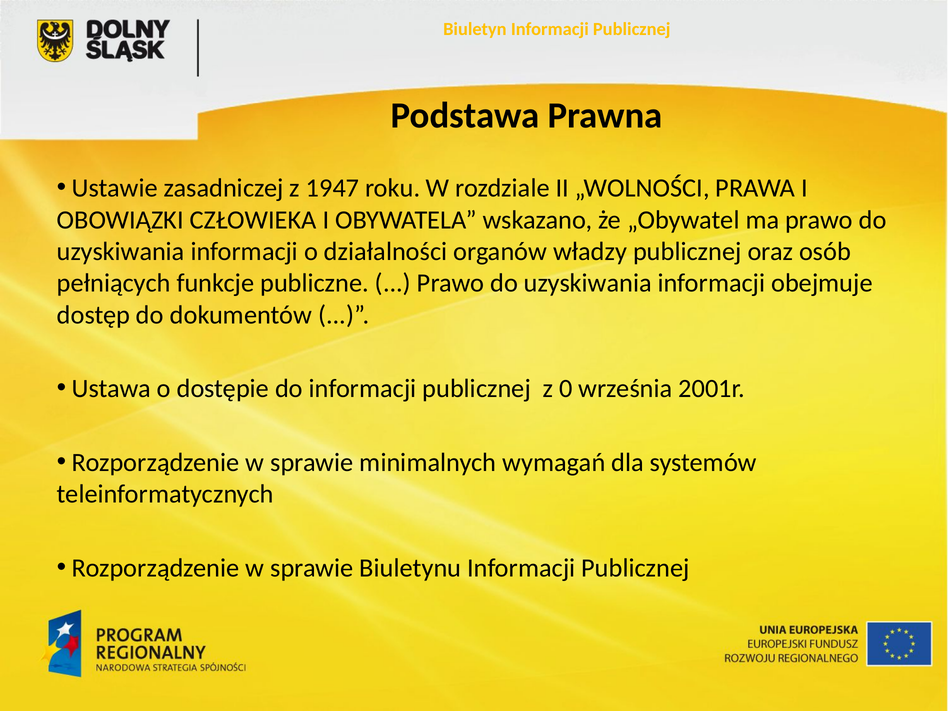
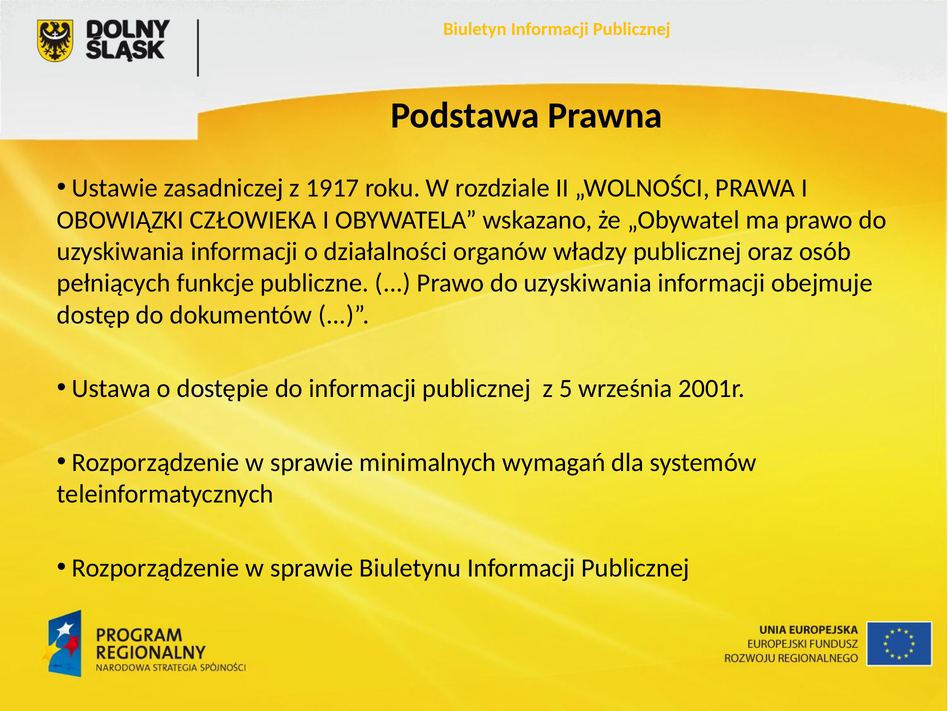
1947: 1947 -> 1917
0: 0 -> 5
